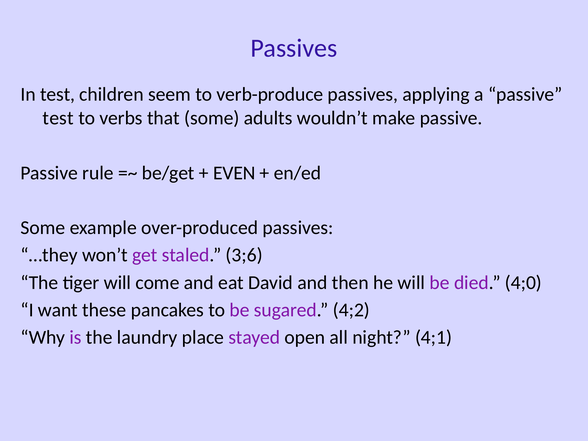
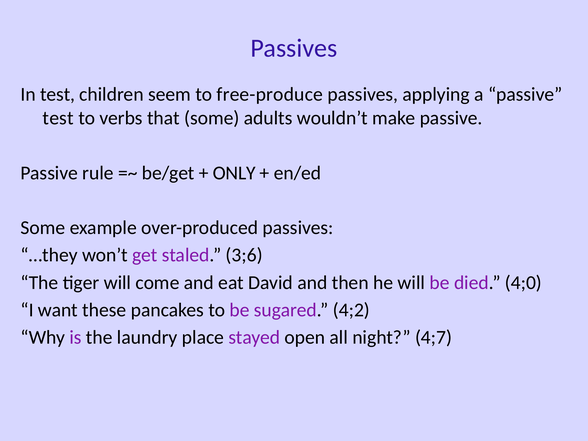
verb-produce: verb-produce -> free-produce
EVEN: EVEN -> ONLY
4;1: 4;1 -> 4;7
